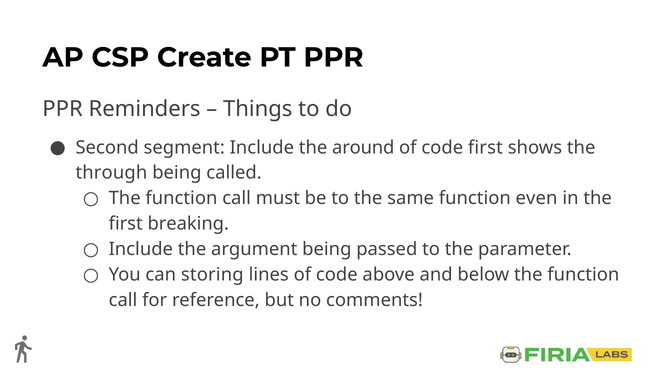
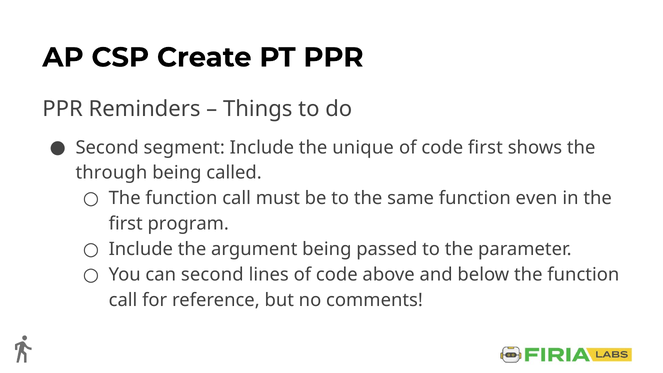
around: around -> unique
breaking: breaking -> program
can storing: storing -> second
